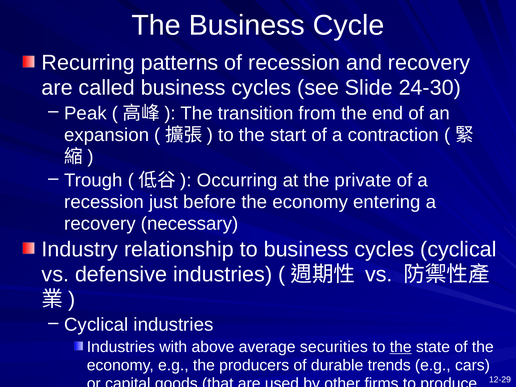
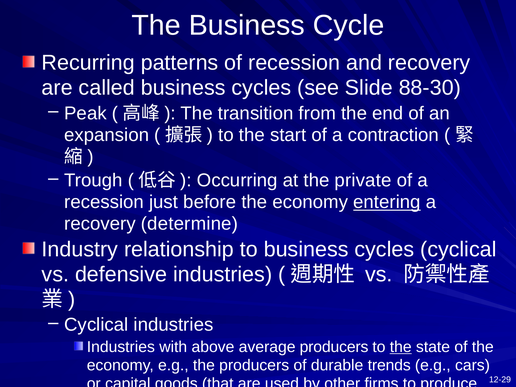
24-30: 24-30 -> 88-30
entering underline: none -> present
necessary: necessary -> determine
average securities: securities -> producers
